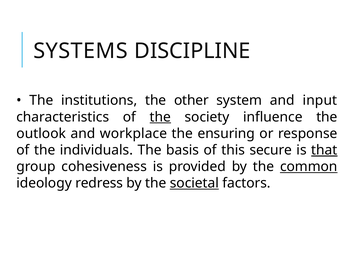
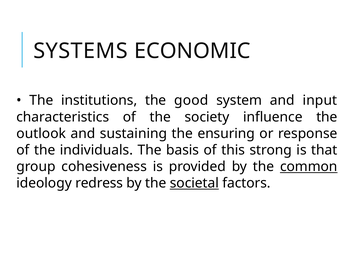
DISCIPLINE: DISCIPLINE -> ECONOMIC
other: other -> good
the at (160, 117) underline: present -> none
workplace: workplace -> sustaining
secure: secure -> strong
that underline: present -> none
